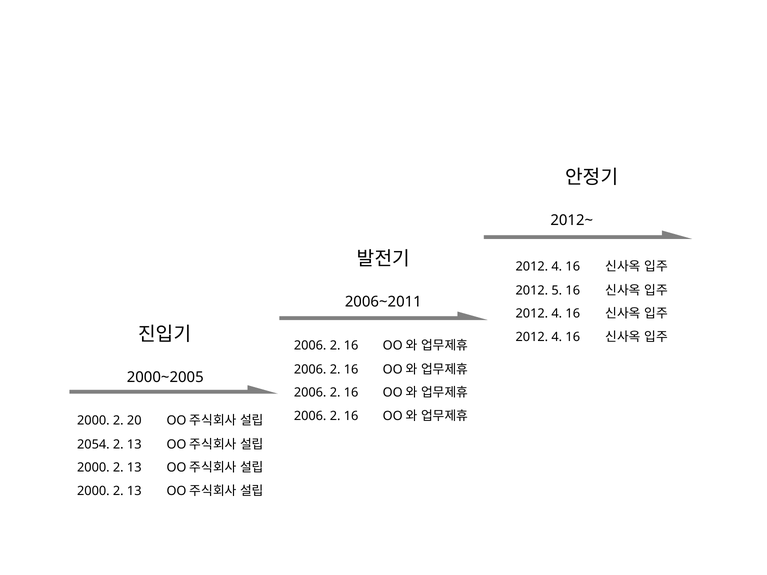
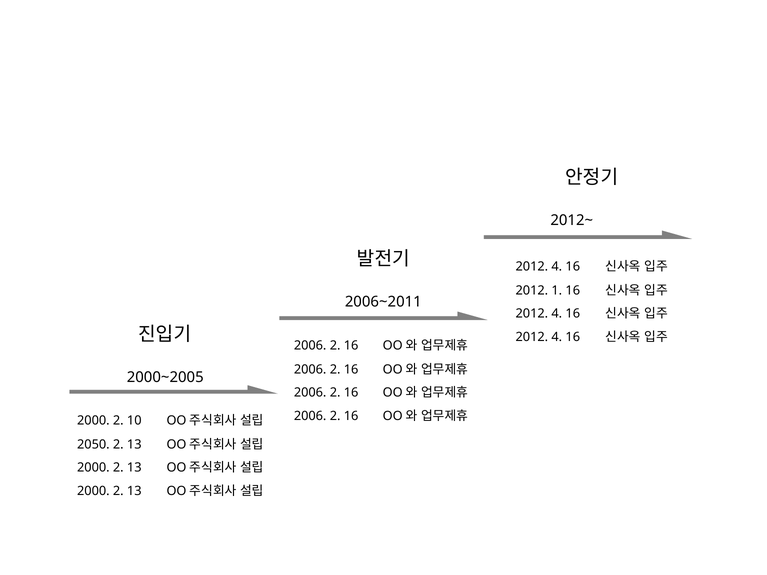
5: 5 -> 1
20: 20 -> 10
2054: 2054 -> 2050
